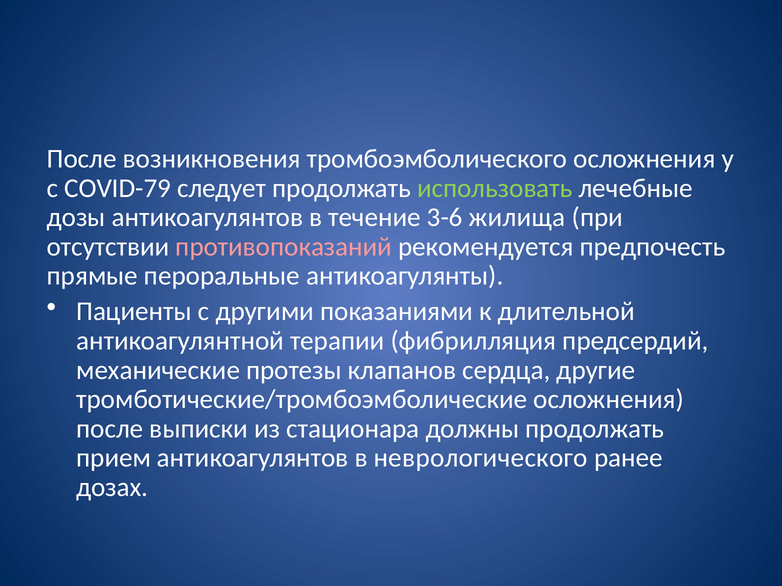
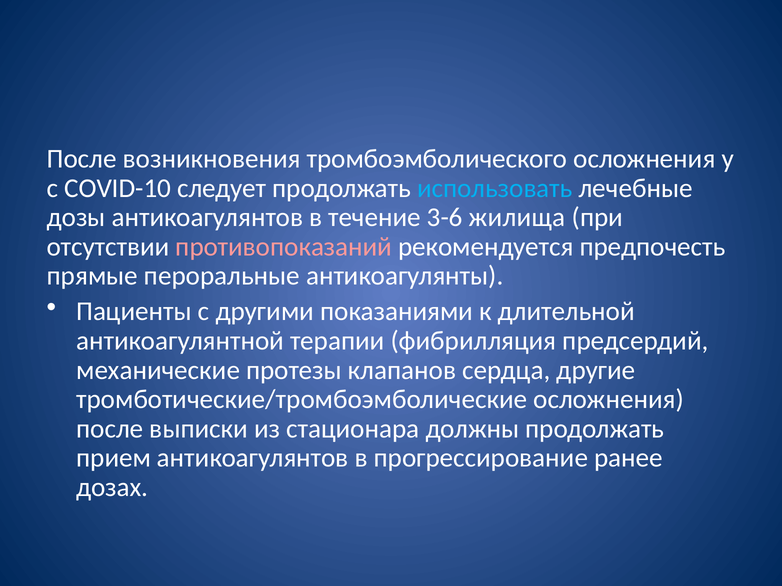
COVID-79: COVID-79 -> COVID-10
использовать colour: light green -> light blue
неврологического: неврологического -> прогрессирование
